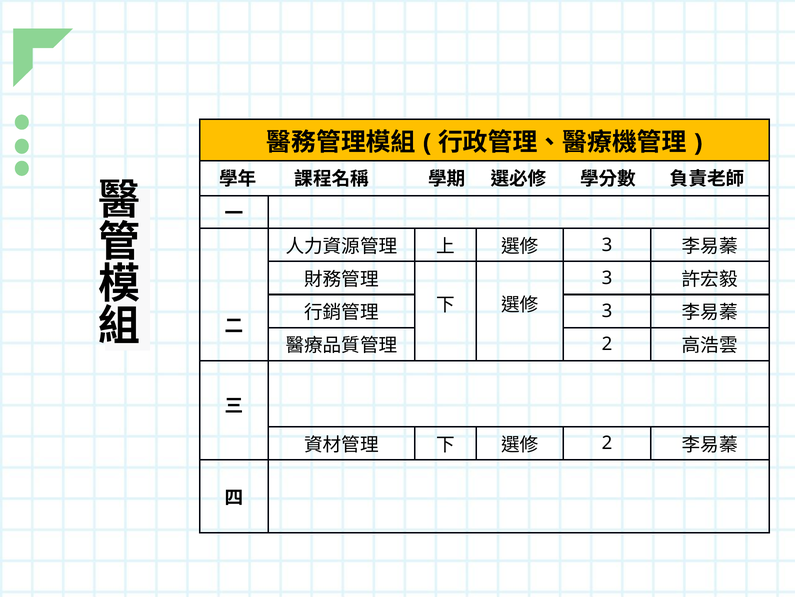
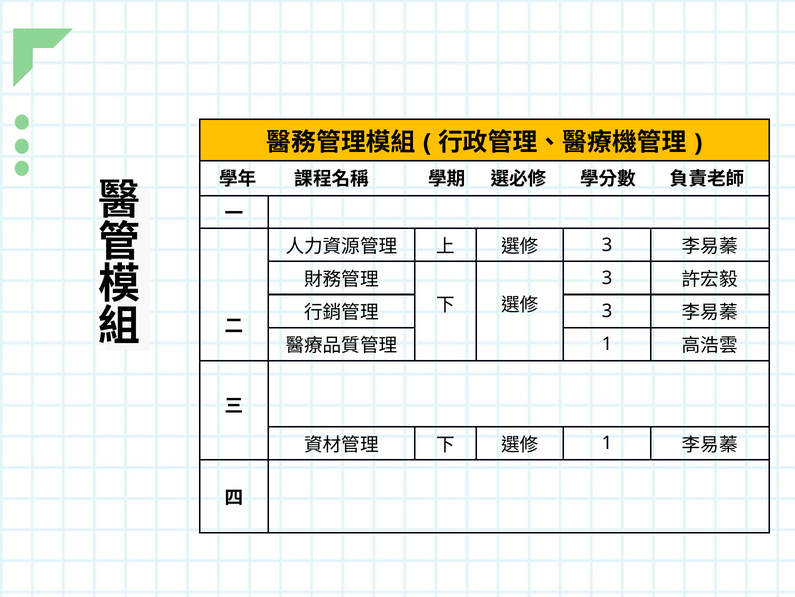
2 at (607, 344): 2 -> 1
2 at (607, 443): 2 -> 1
